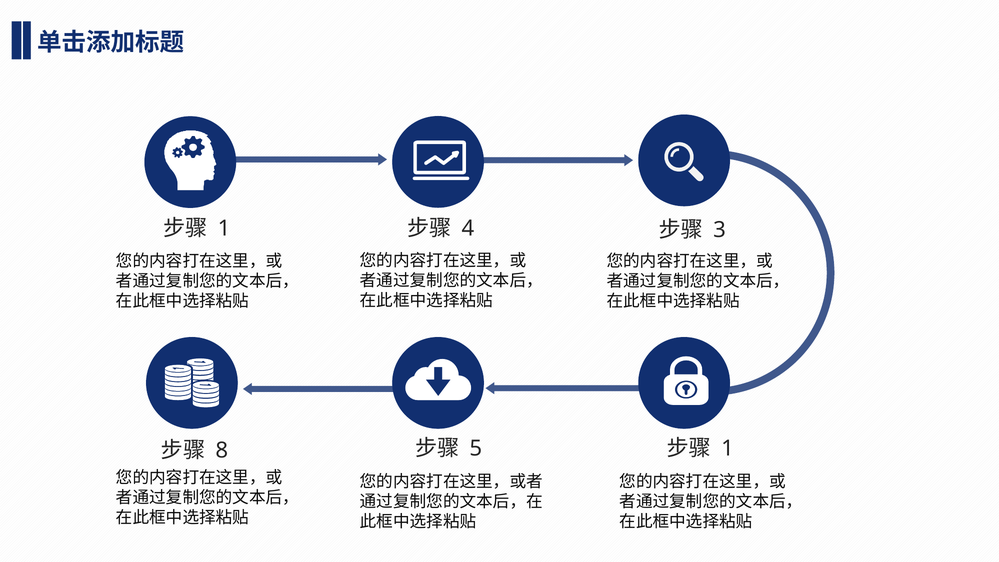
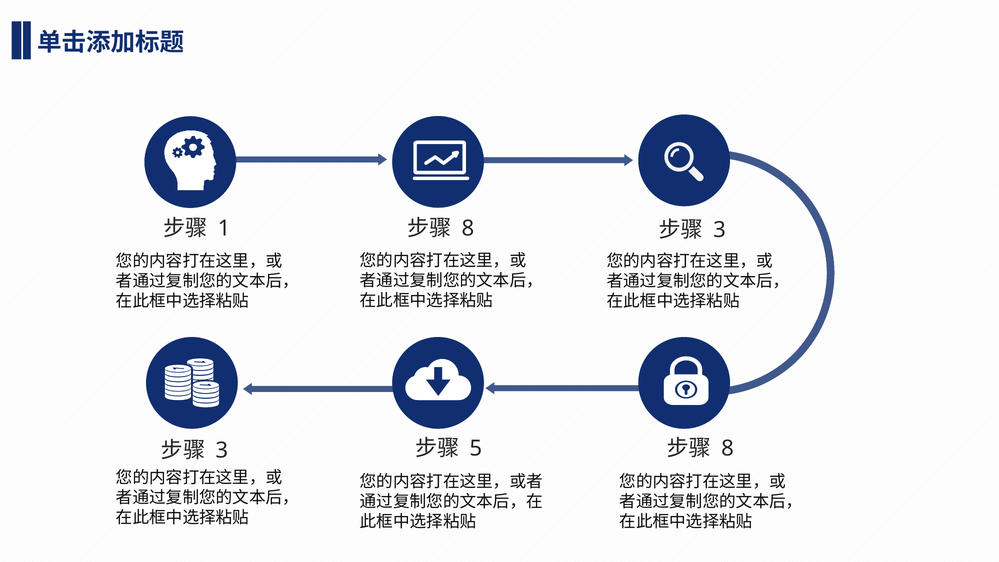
4 at (468, 228): 4 -> 8
1 at (728, 449): 1 -> 8
8 at (222, 450): 8 -> 3
